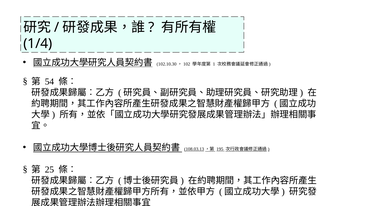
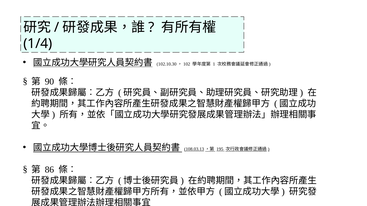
54: 54 -> 90
25: 25 -> 86
